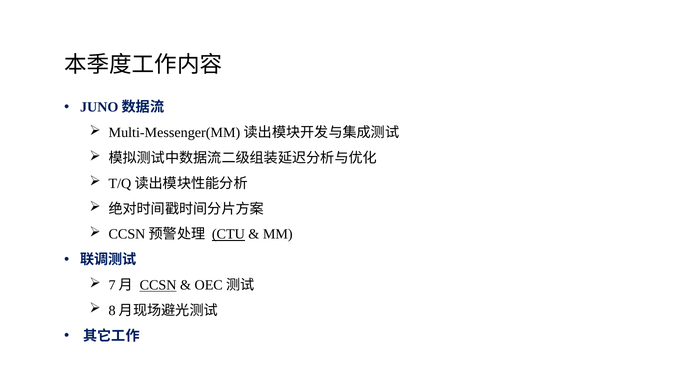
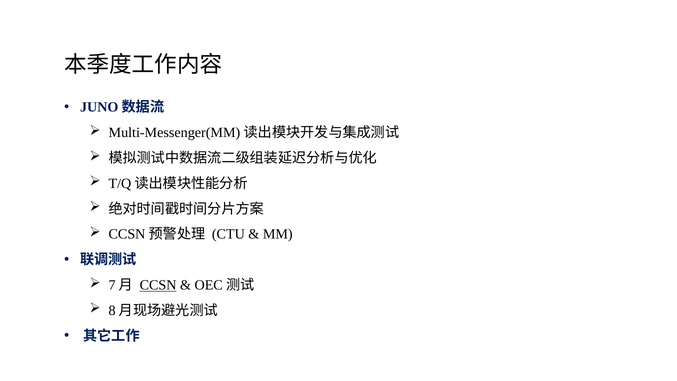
CTU underline: present -> none
